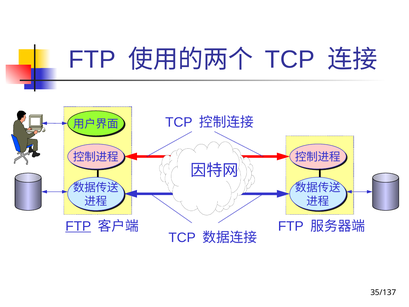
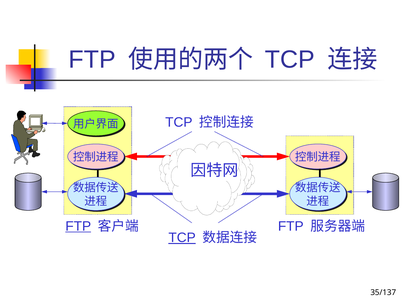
TCP at (182, 237) underline: none -> present
